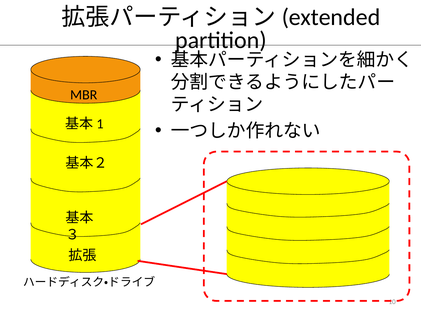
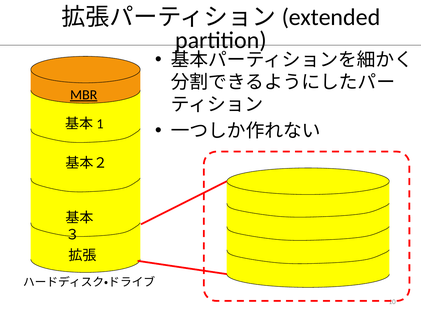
MBR underline: none -> present
